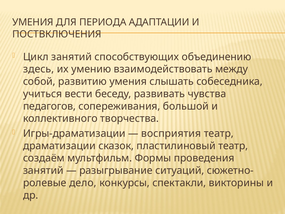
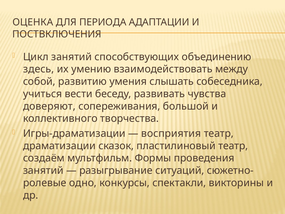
УМЕНИЯ at (33, 22): УМЕНИЯ -> ОЦЕНКА
педагогов: педагогов -> доверяют
дело: дело -> одно
